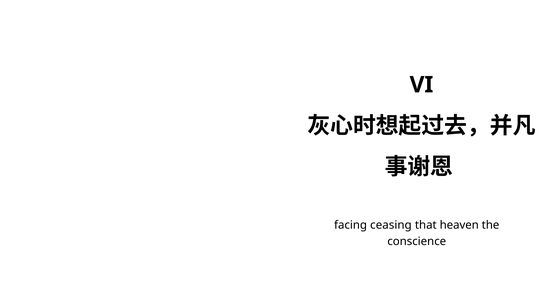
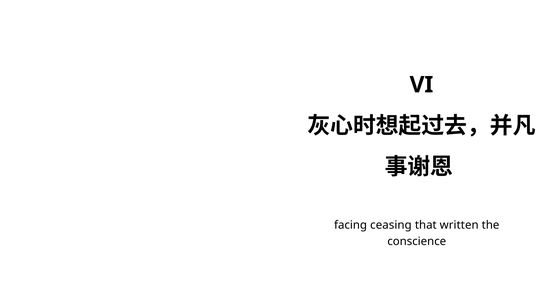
heaven: heaven -> written
